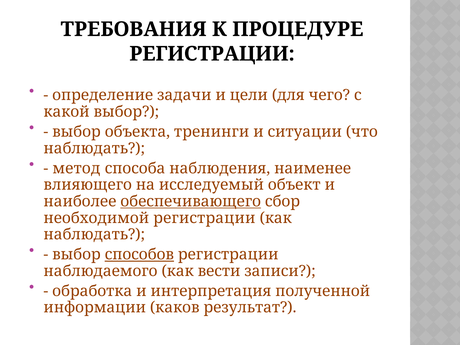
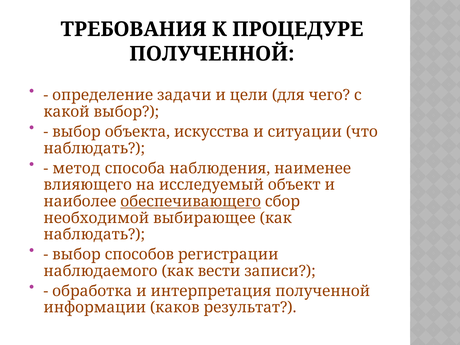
РЕГИСТРАЦИИ at (212, 54): РЕГИСТРАЦИИ -> ПОЛУЧЕННОЙ
тренинги: тренинги -> искусства
необходимой регистрации: регистрации -> выбирающее
способов underline: present -> none
